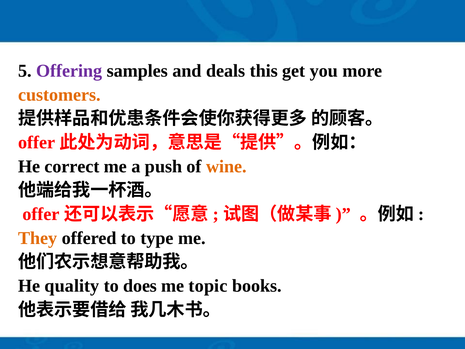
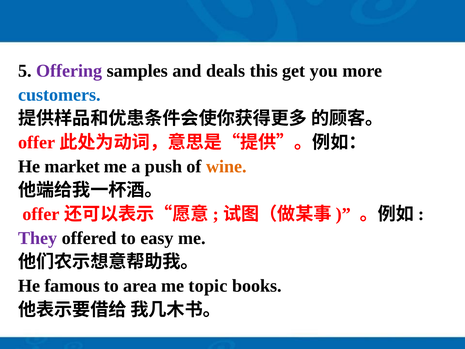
customers colour: orange -> blue
correct: correct -> market
They colour: orange -> purple
type: type -> easy
quality: quality -> famous
does: does -> area
